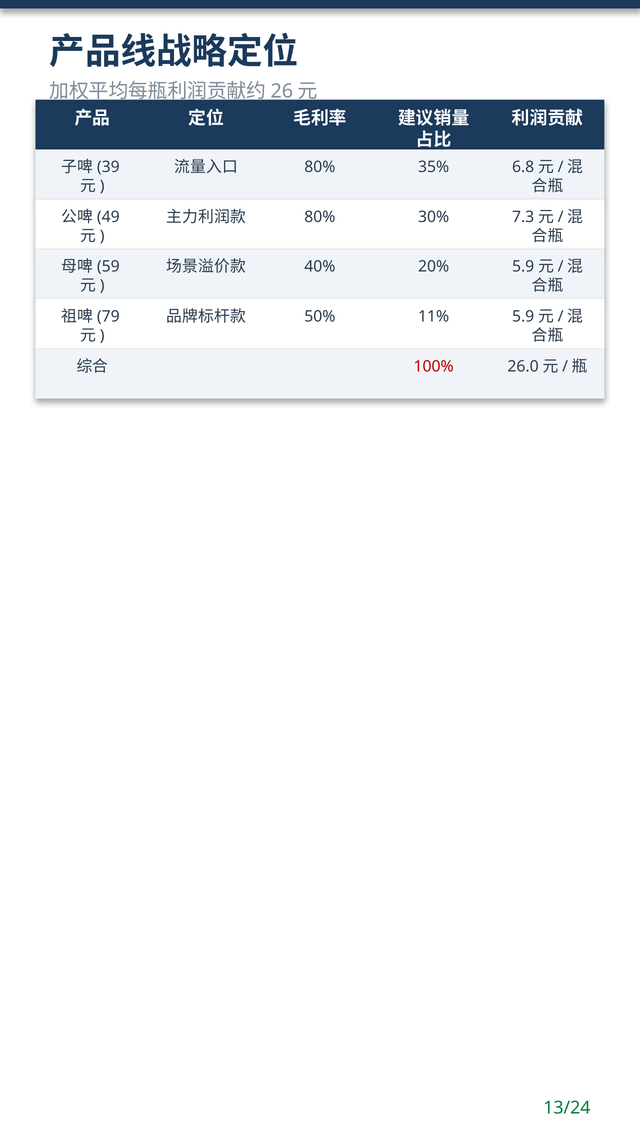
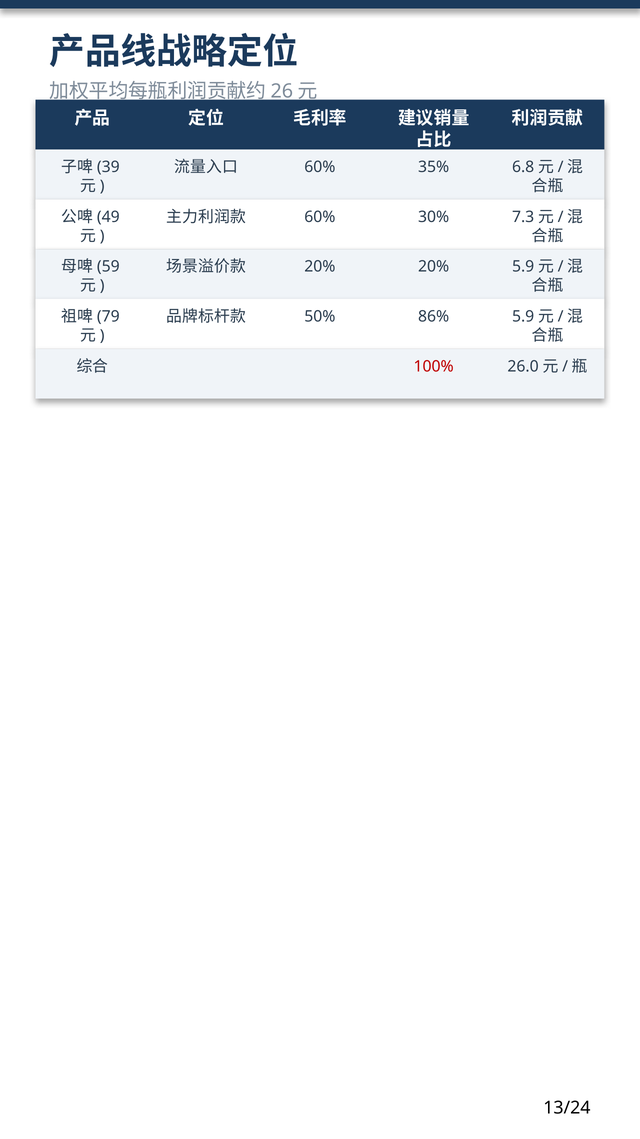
80% at (320, 167): 80% -> 60%
80% at (320, 217): 80% -> 60%
40% at (320, 266): 40% -> 20%
11%: 11% -> 86%
13/24 colour: green -> black
